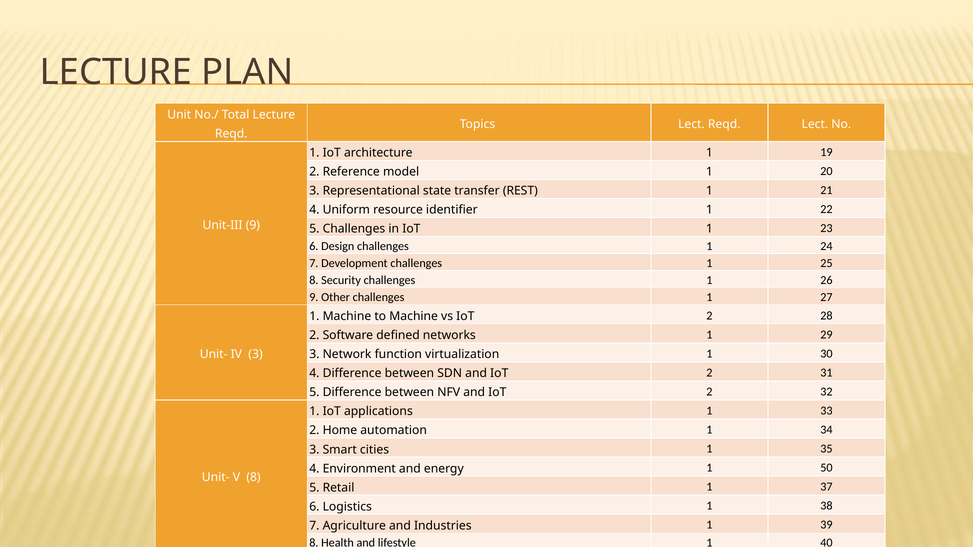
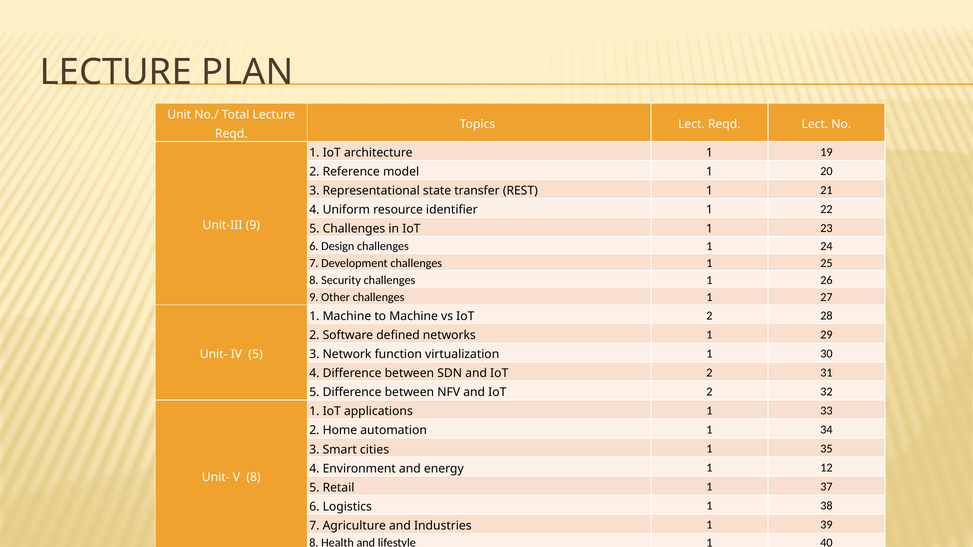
IV 3: 3 -> 5
50: 50 -> 12
